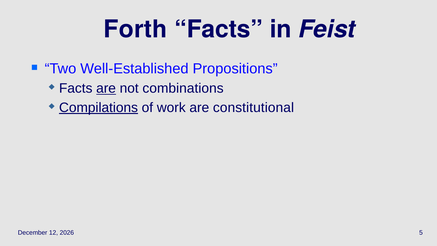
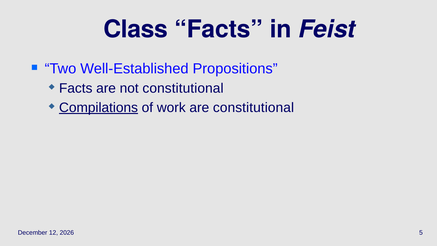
Forth: Forth -> Class
are at (106, 88) underline: present -> none
not combinations: combinations -> constitutional
